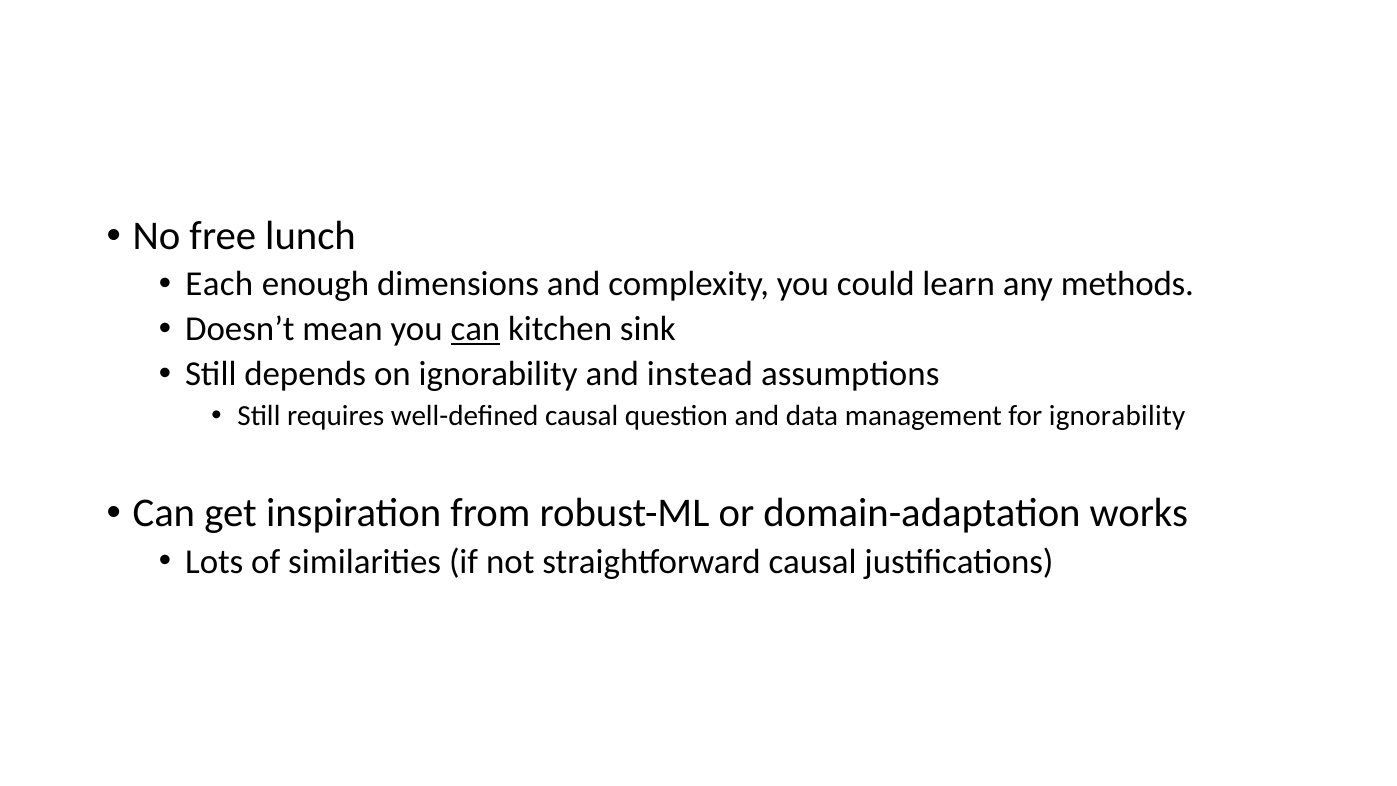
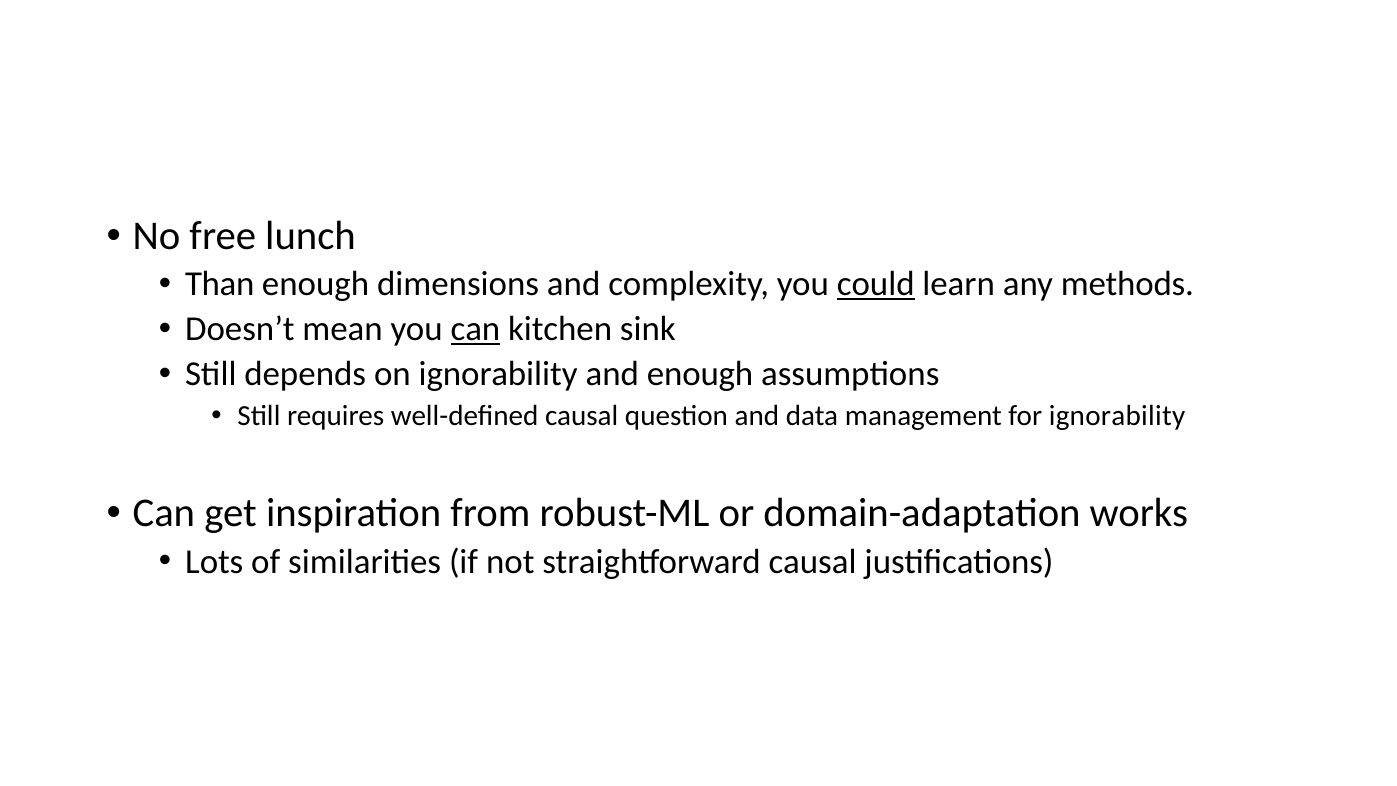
Each: Each -> Than
could underline: none -> present
and instead: instead -> enough
